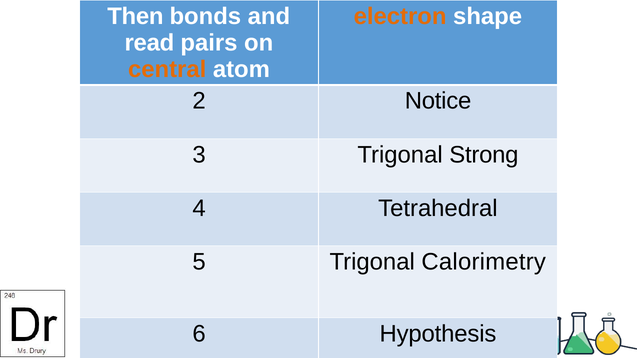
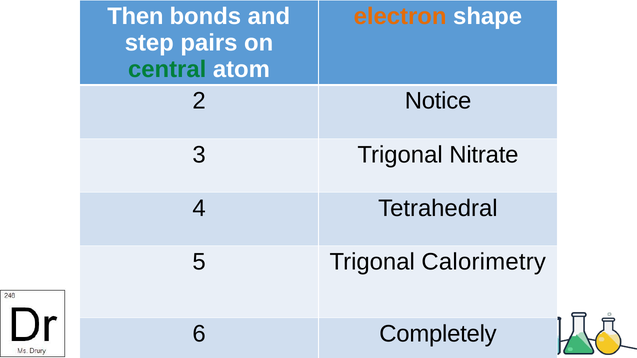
read: read -> step
central colour: orange -> green
Strong: Strong -> Nitrate
Hypothesis: Hypothesis -> Completely
